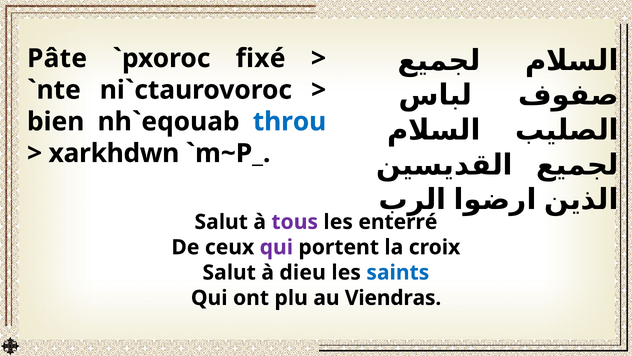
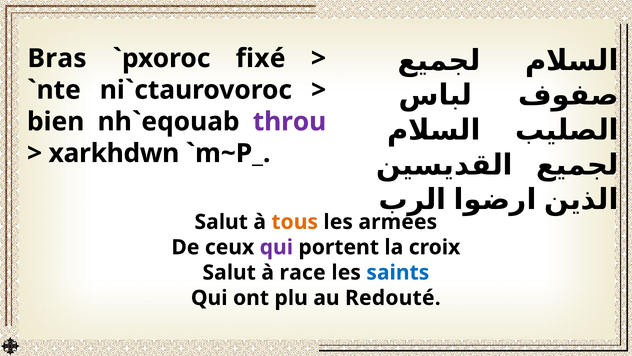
Pâte: Pâte -> Bras
throu colour: blue -> purple
tous colour: purple -> orange
enterré: enterré -> armées
dieu: dieu -> race
Viendras: Viendras -> Redouté
